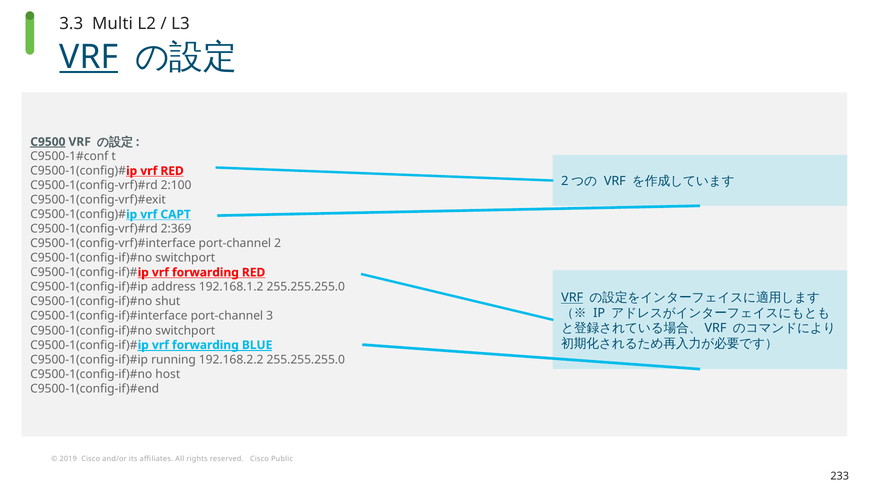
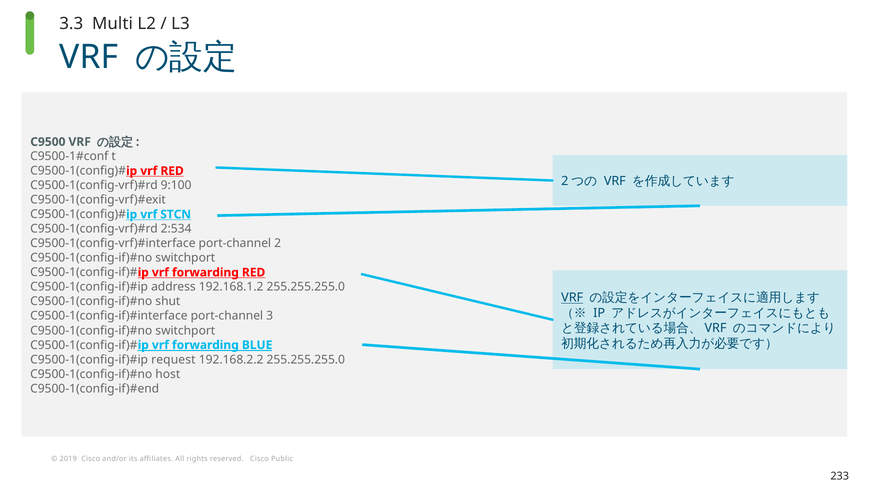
VRF at (89, 57) underline: present -> none
C9500 underline: present -> none
2:100: 2:100 -> 9:100
CAPT: CAPT -> STCN
2:369: 2:369 -> 2:534
running: running -> request
